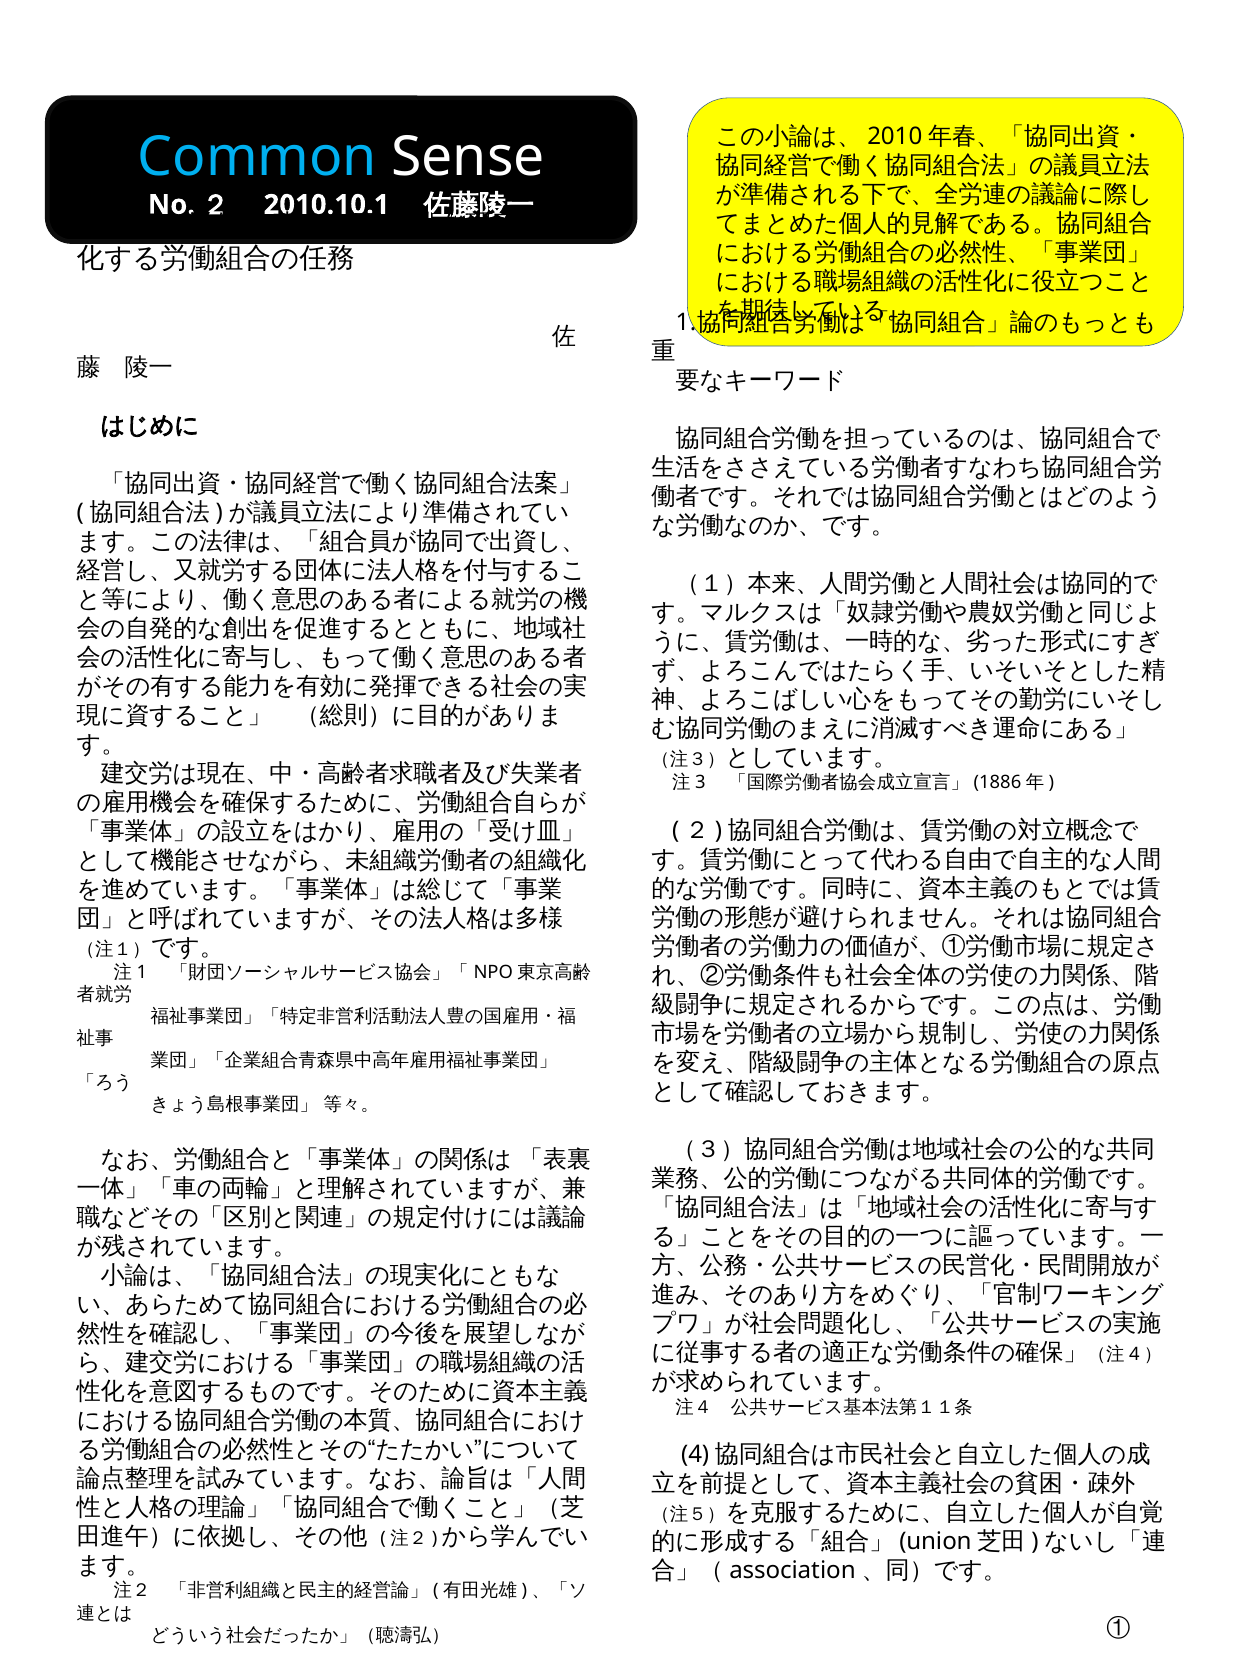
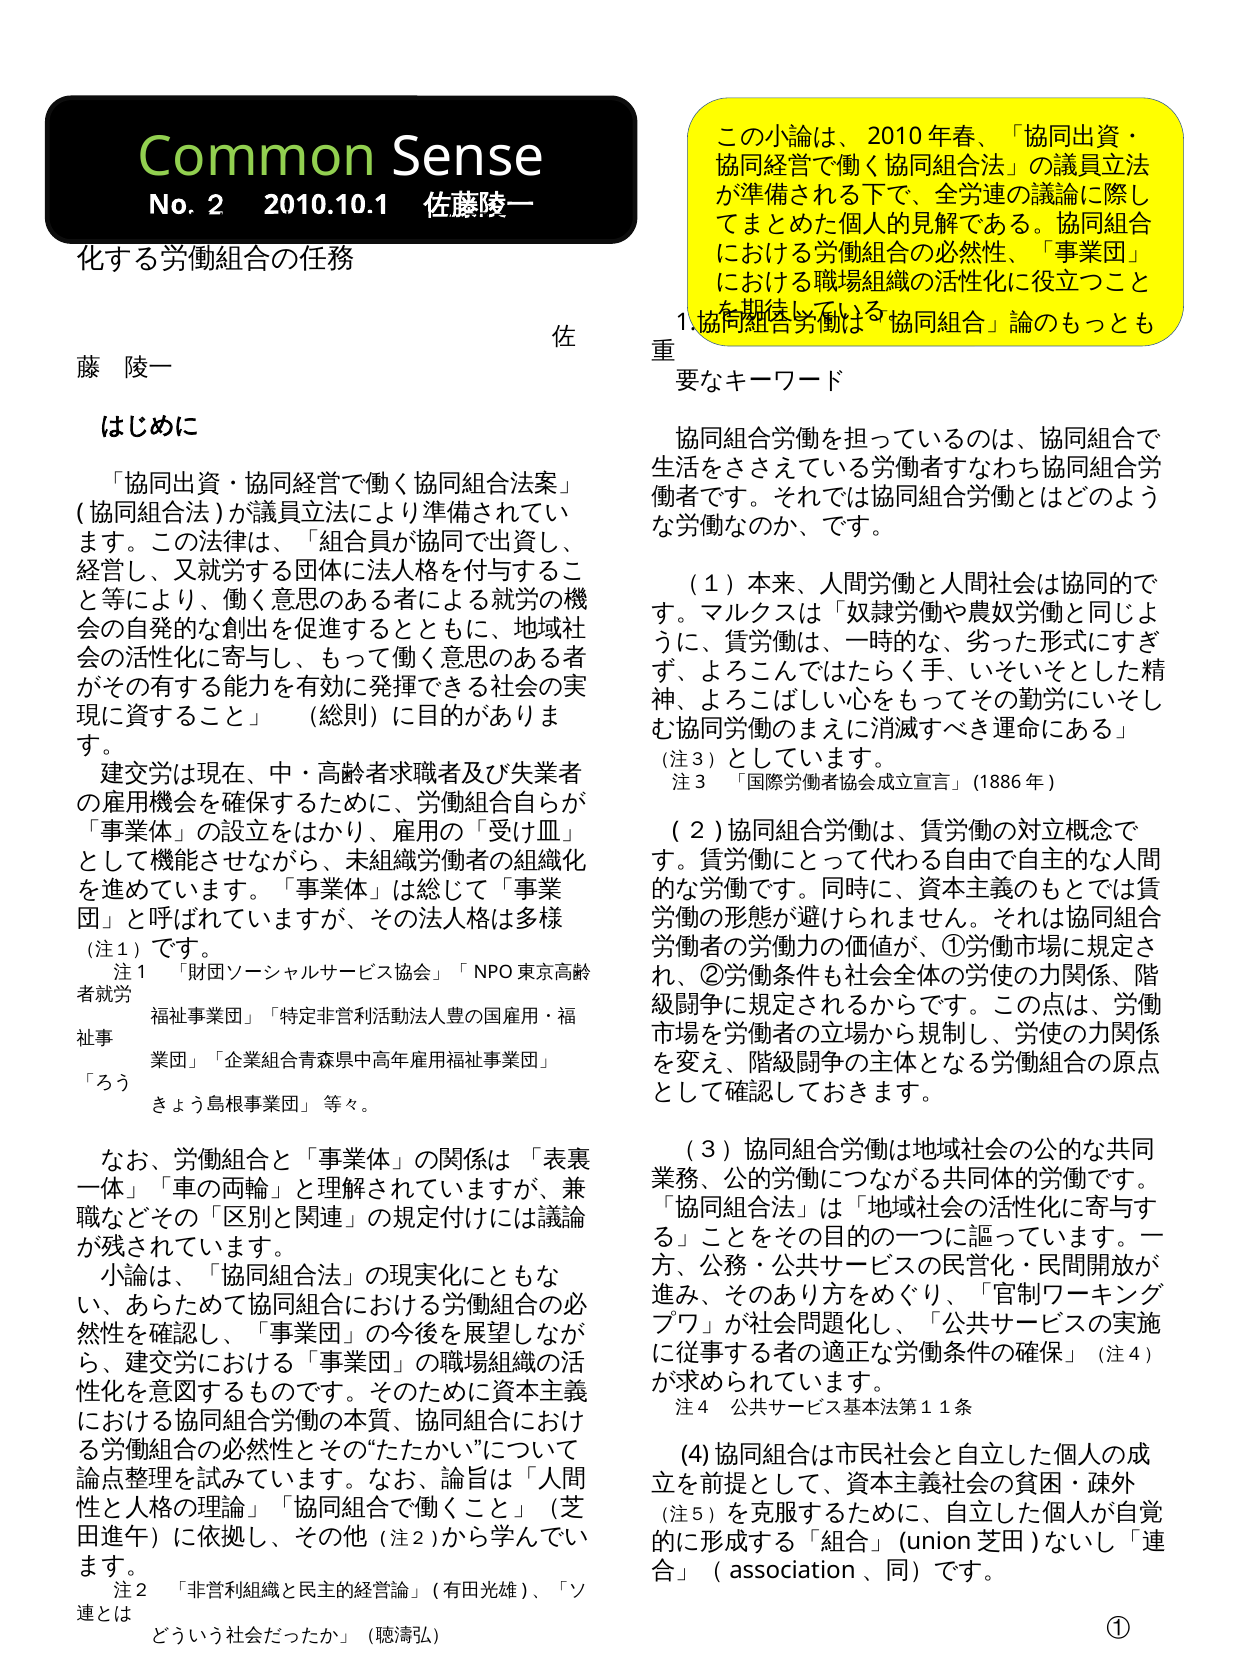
Common colour: light blue -> light green
